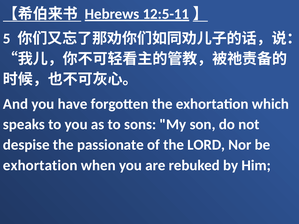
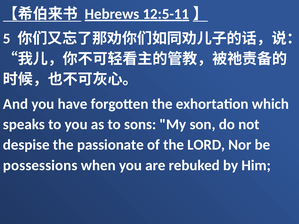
exhortation at (40, 165): exhortation -> possessions
